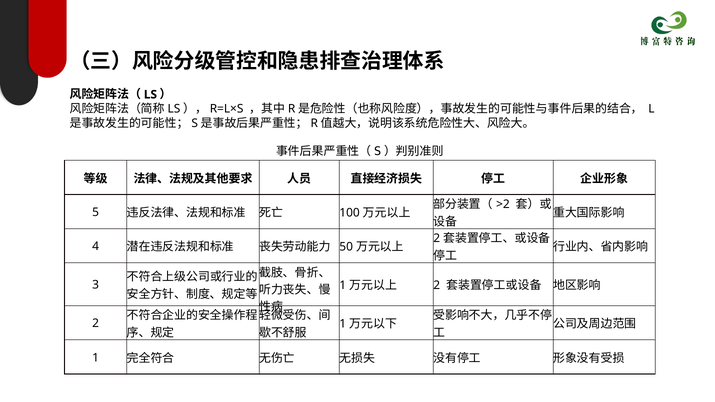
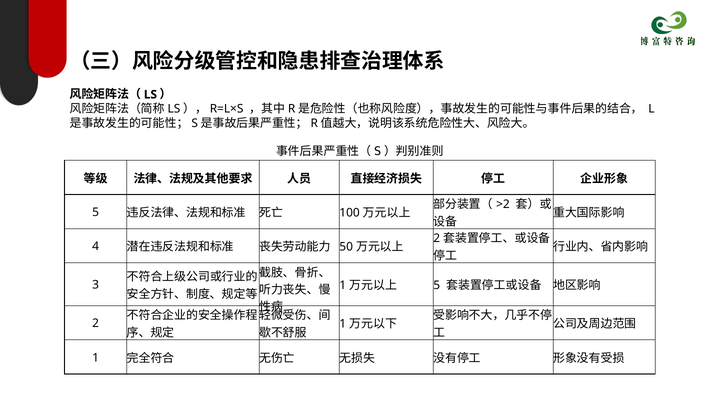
2 at (437, 286): 2 -> 5
